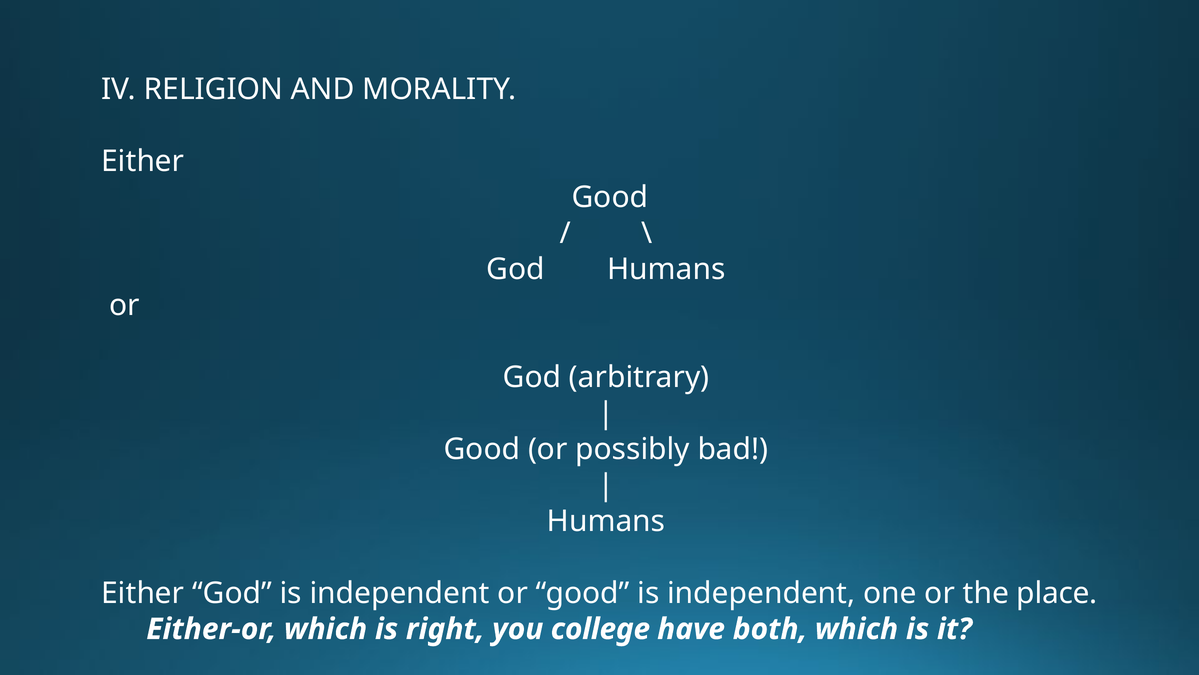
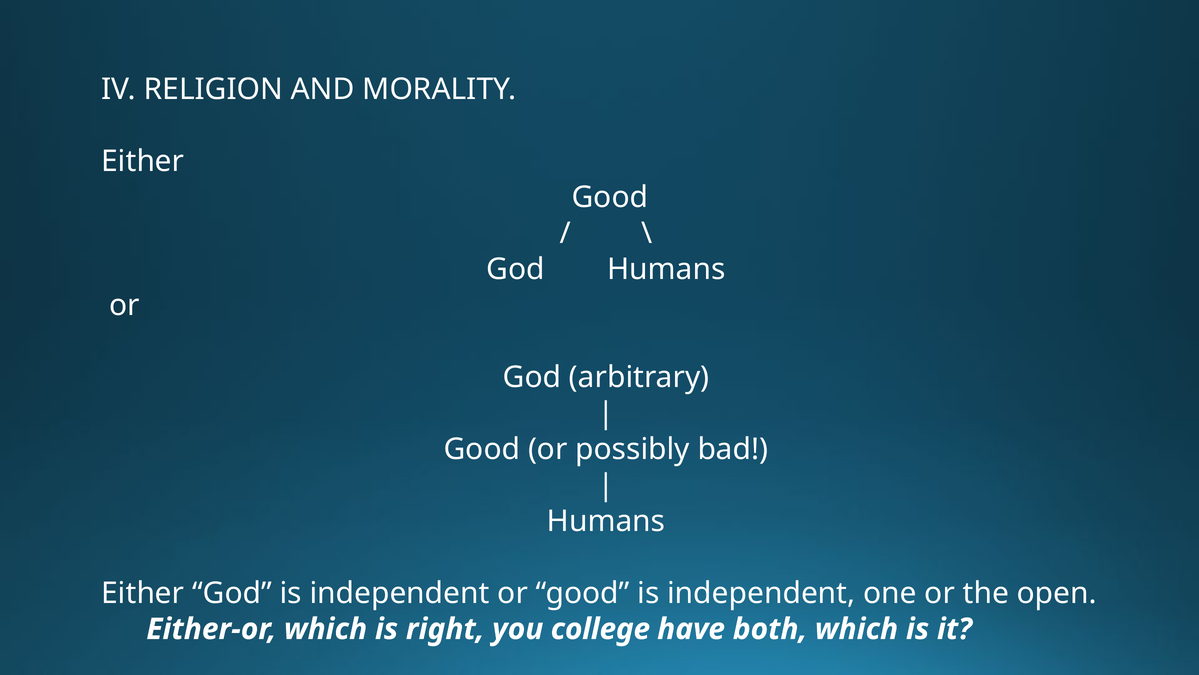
place: place -> open
